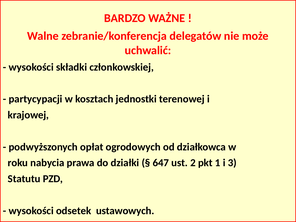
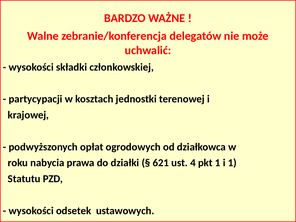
647: 647 -> 621
2: 2 -> 4
i 3: 3 -> 1
